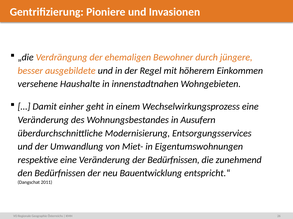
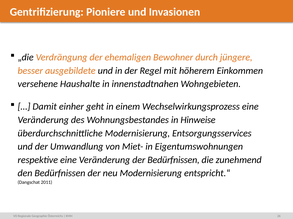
Ausufern: Ausufern -> Hinweise
neu Bauentwicklung: Bauentwicklung -> Modernisierung
